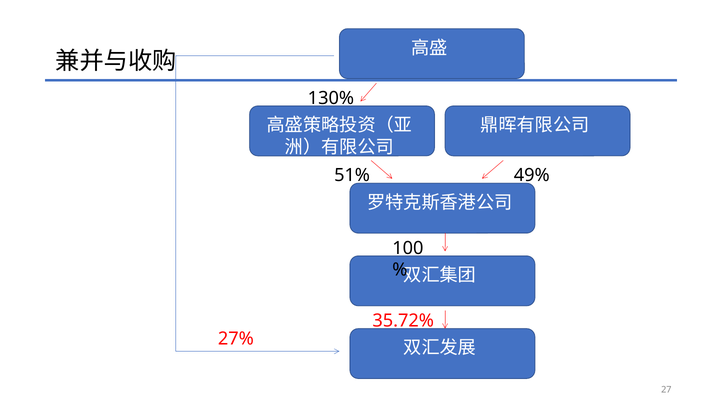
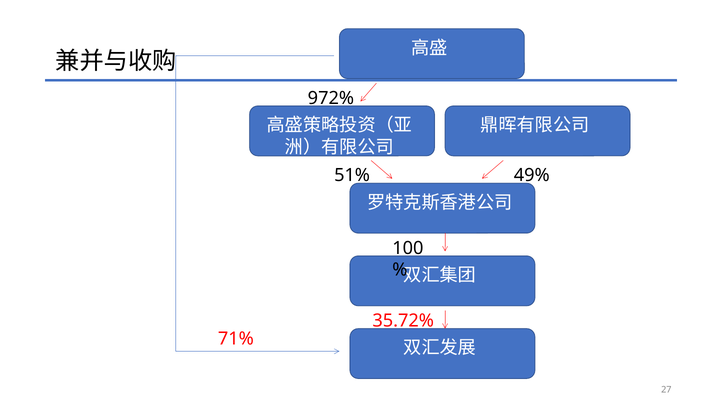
130%: 130% -> 972%
27%: 27% -> 71%
